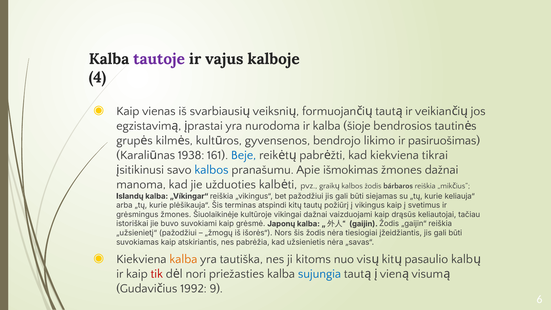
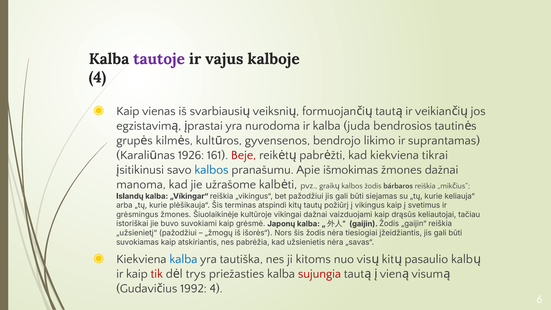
šioje: šioje -> juda
pasiruošimas: pasiruošimas -> suprantamas
1938: 1938 -> 1926
Beje colour: blue -> red
užduoties: užduoties -> užrašome
kalba at (183, 259) colour: orange -> blue
nori: nori -> trys
sujungia colour: blue -> red
1992 9: 9 -> 4
